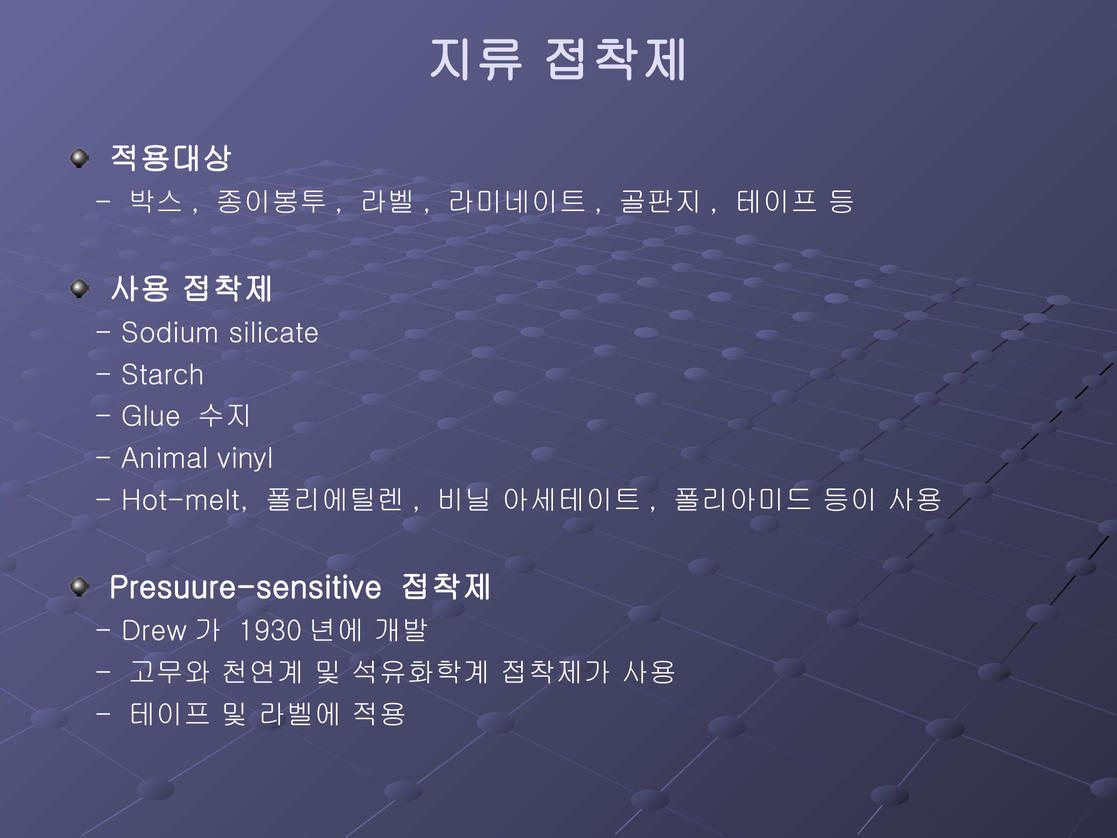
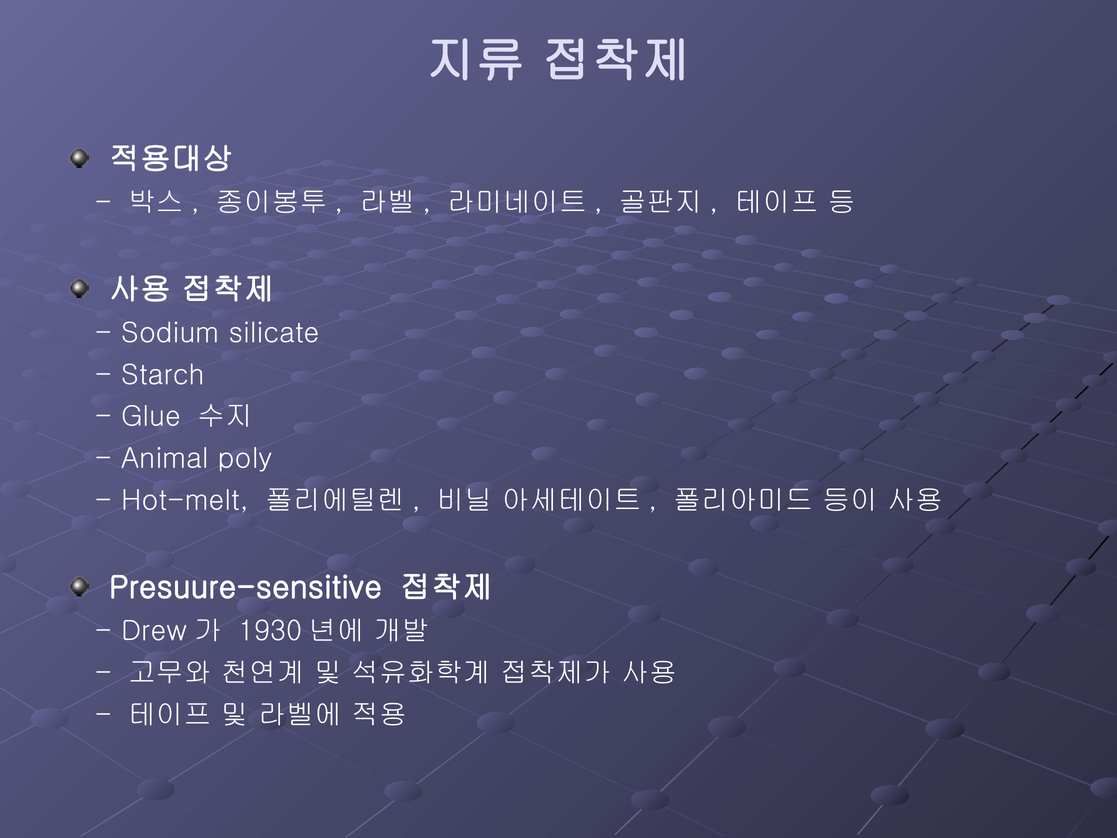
vinyl: vinyl -> poly
